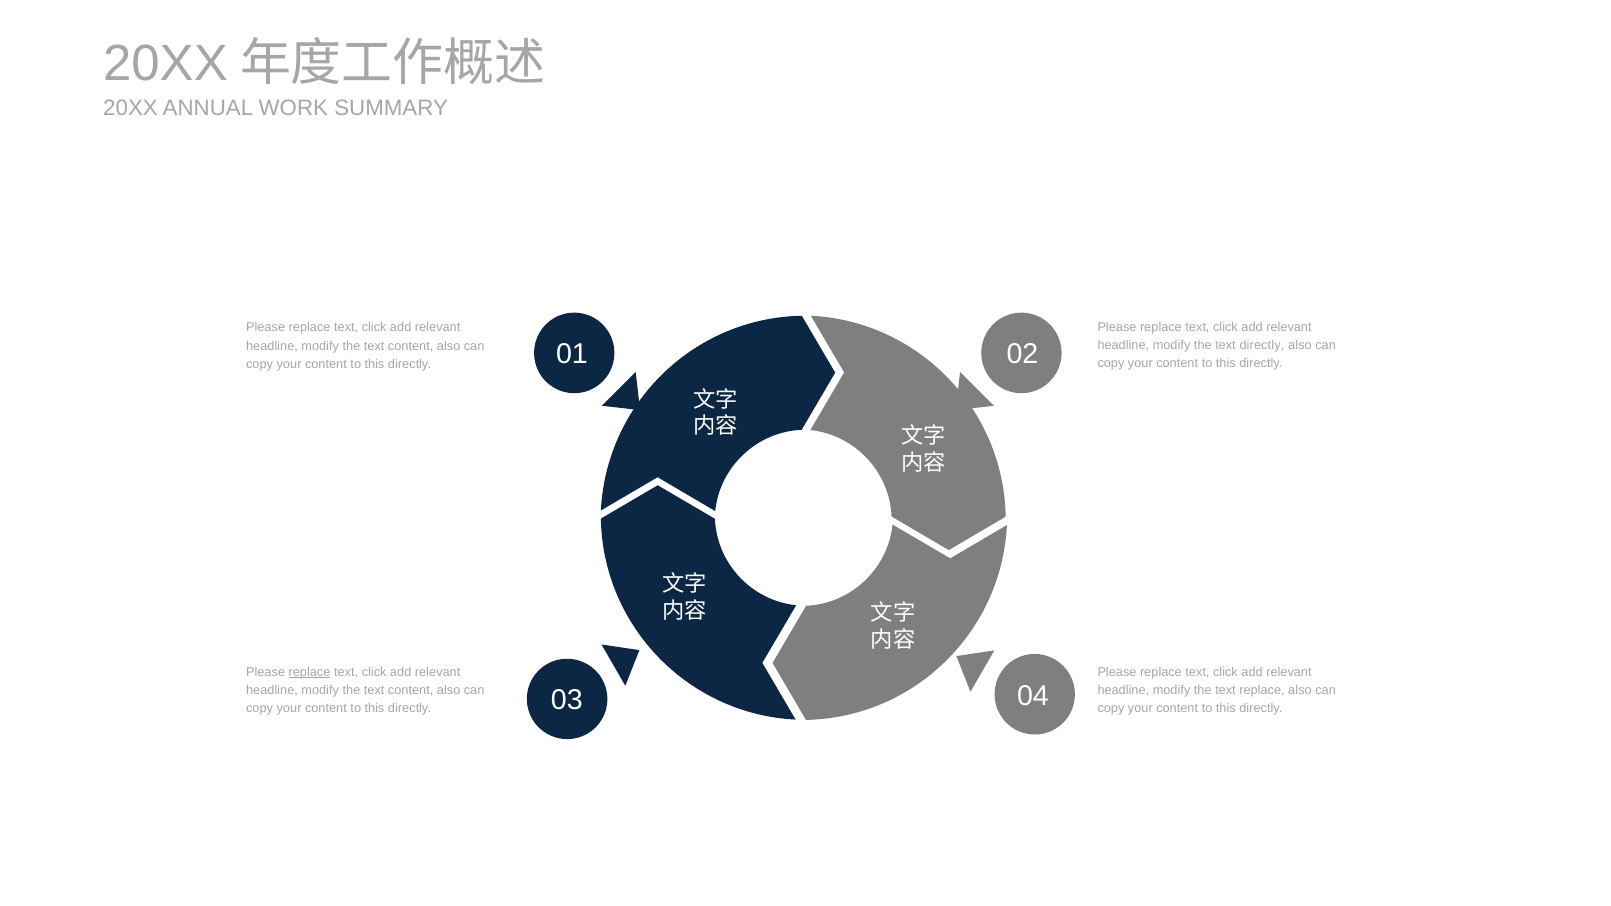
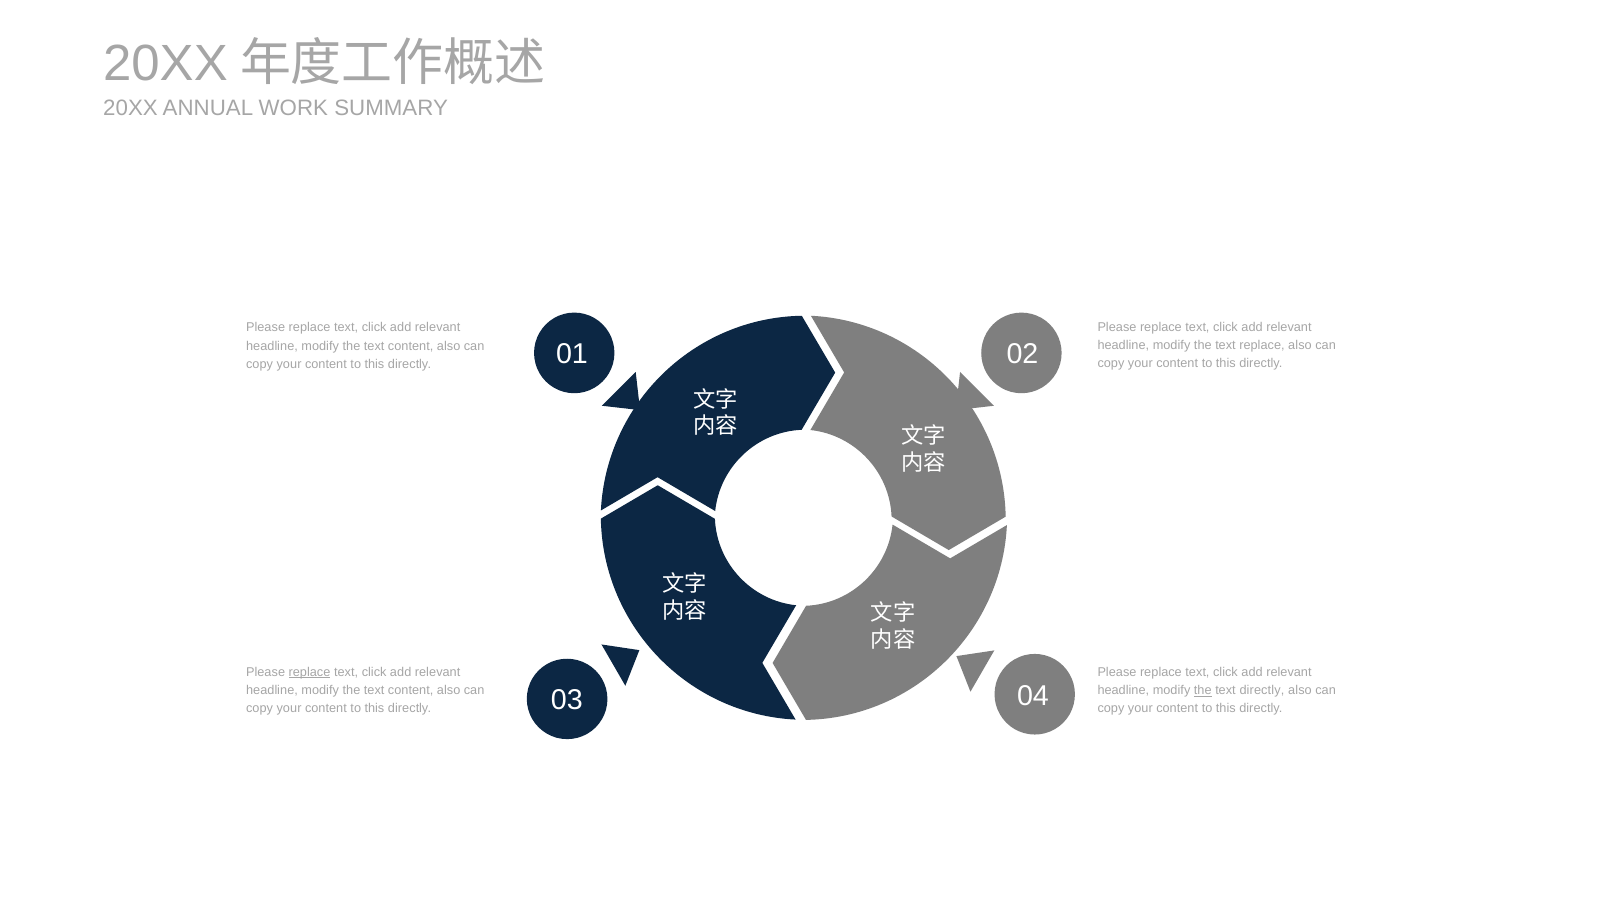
text directly: directly -> replace
the at (1203, 691) underline: none -> present
text replace: replace -> directly
